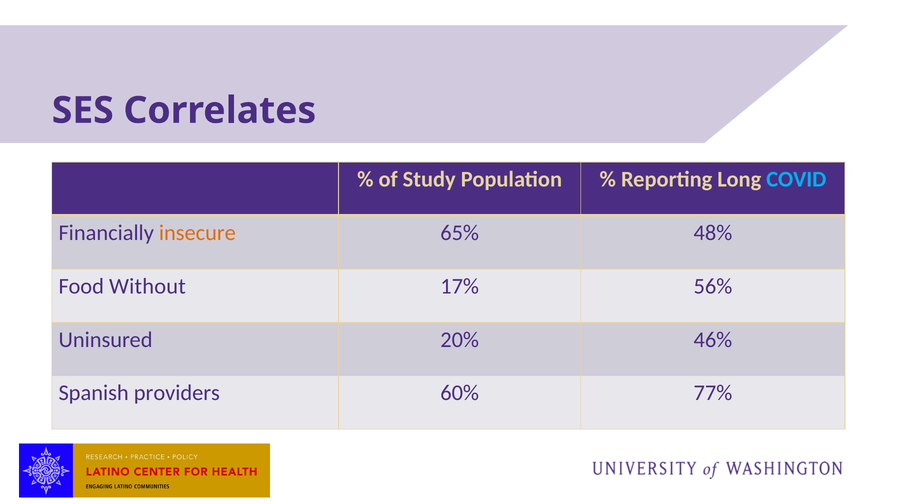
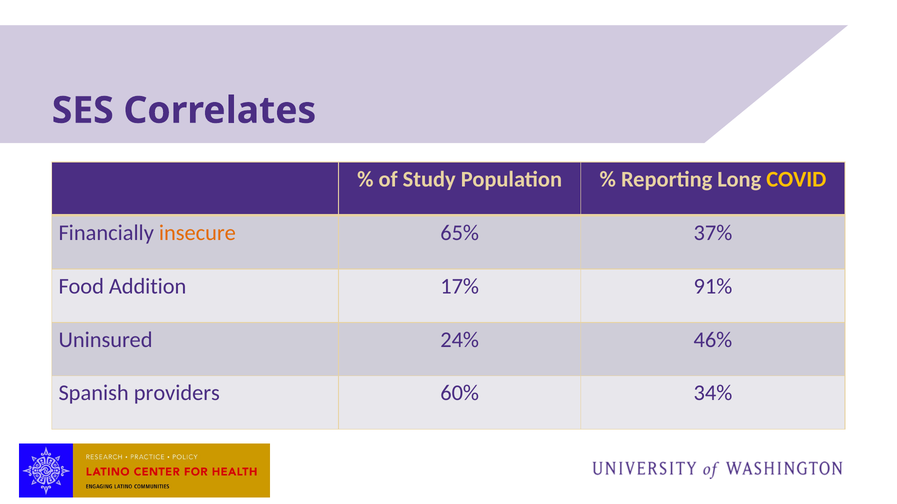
COVID colour: light blue -> yellow
48%: 48% -> 37%
Without: Without -> Addition
56%: 56% -> 91%
20%: 20% -> 24%
77%: 77% -> 34%
